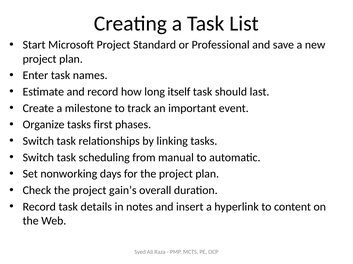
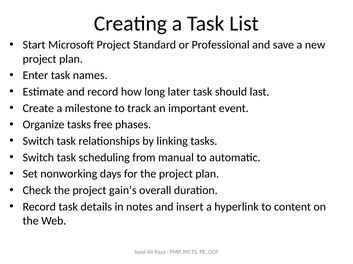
itself: itself -> later
first: first -> free
